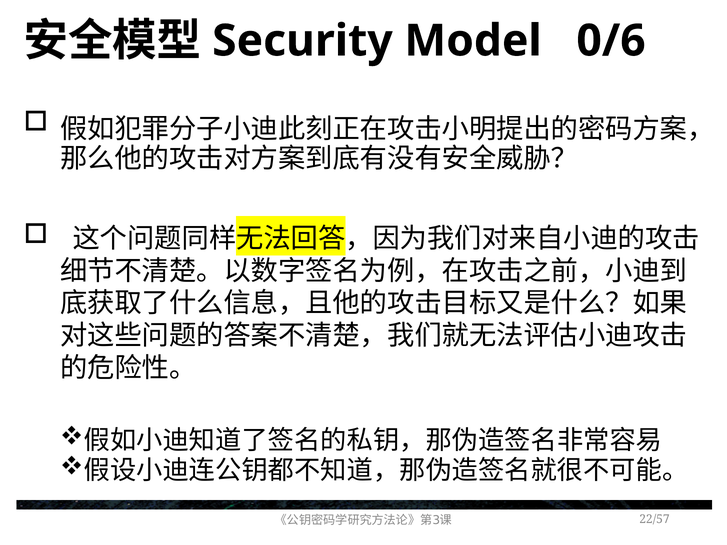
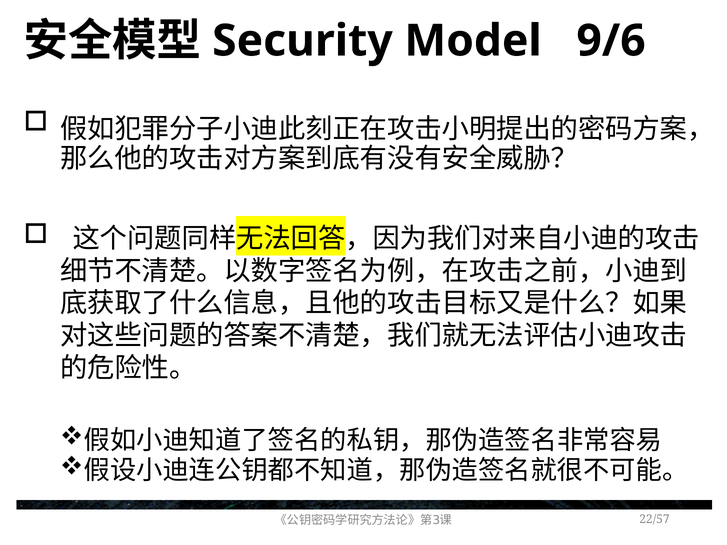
0/6: 0/6 -> 9/6
